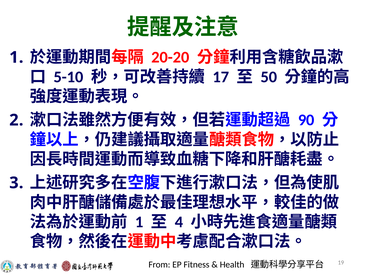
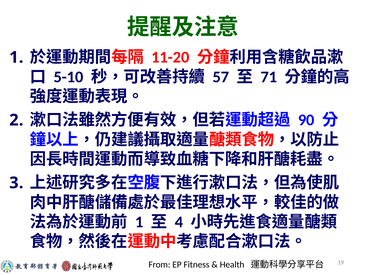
20-20: 20-20 -> 11-20
17: 17 -> 57
50: 50 -> 71
